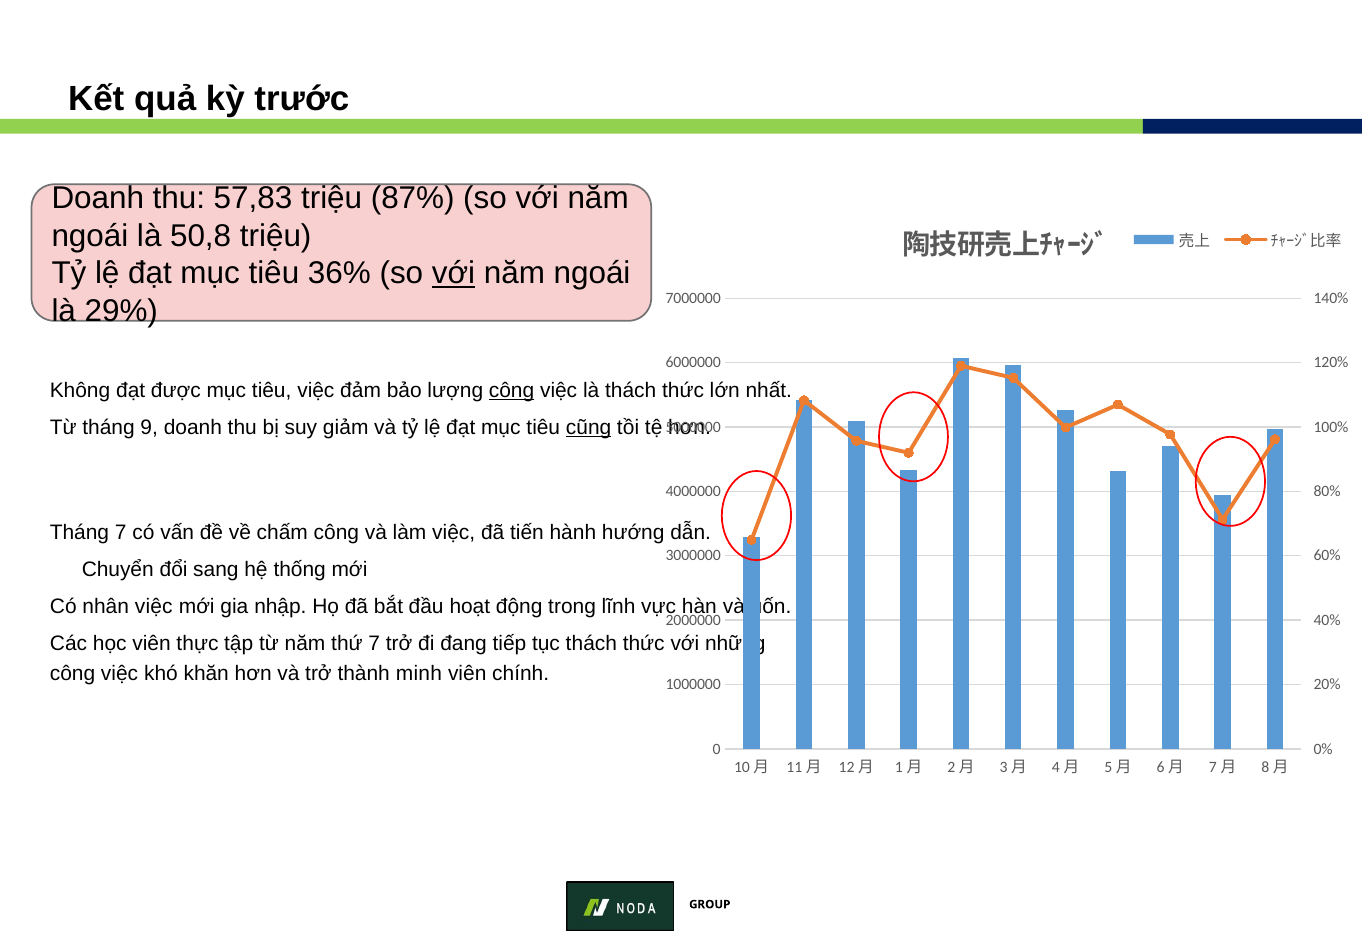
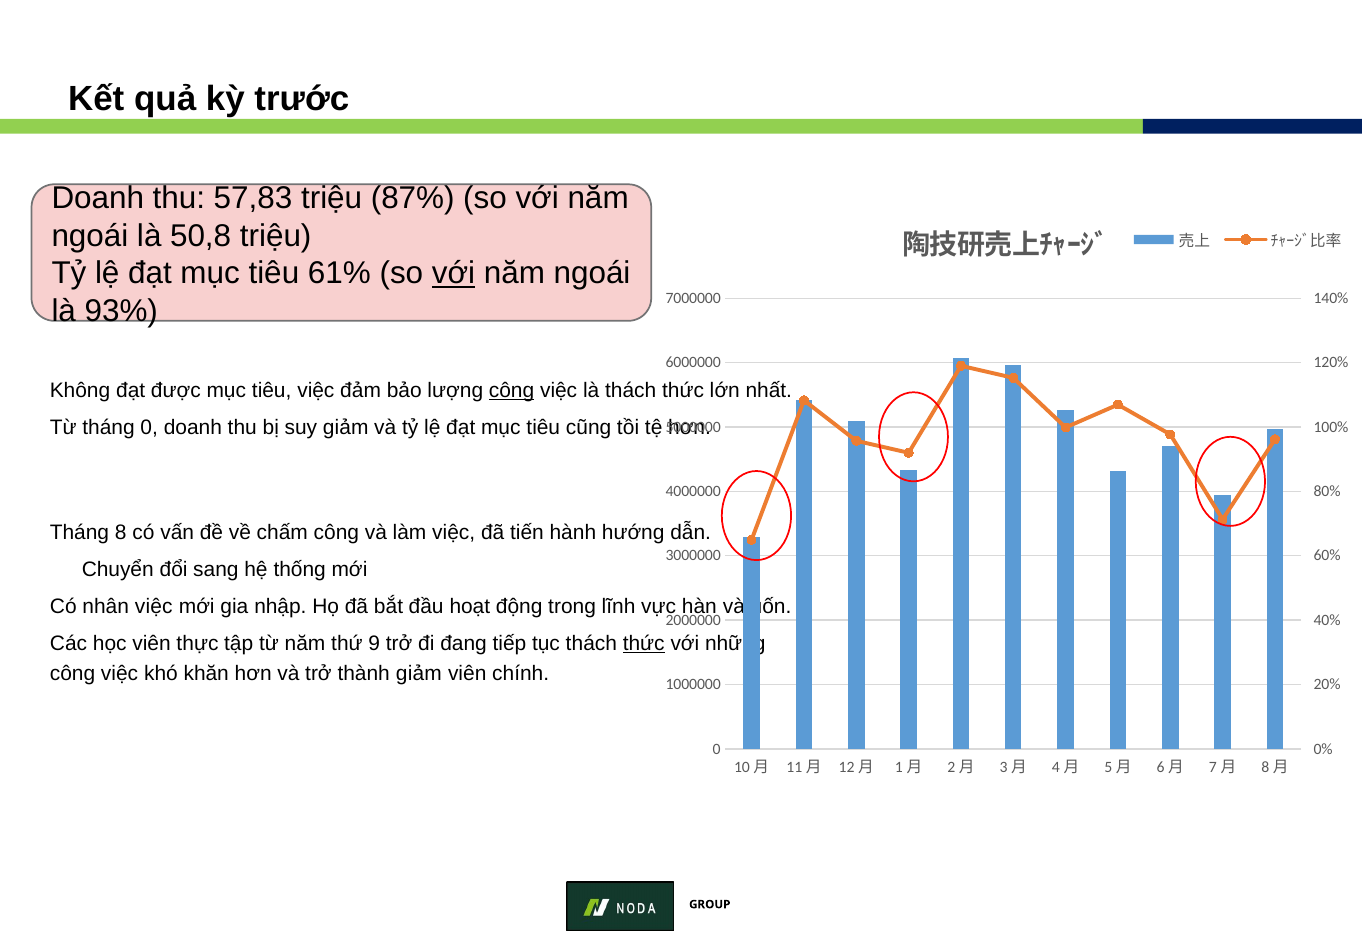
36%: 36% -> 61%
29%: 29% -> 93%
tháng 9: 9 -> 0
cũng underline: present -> none
Tháng 7: 7 -> 8
thứ 7: 7 -> 9
thức at (644, 644) underline: none -> present
thành minh: minh -> giảm
